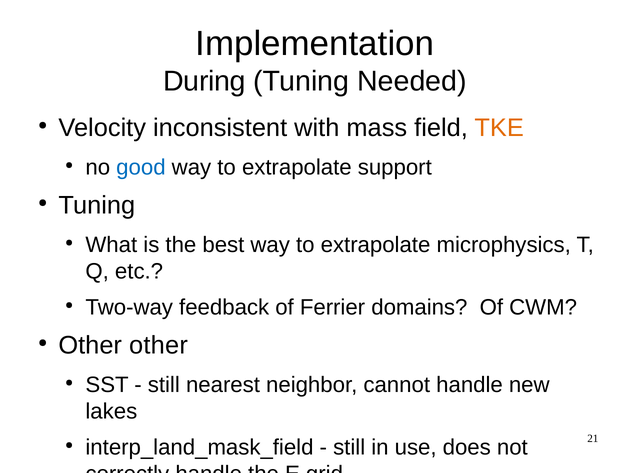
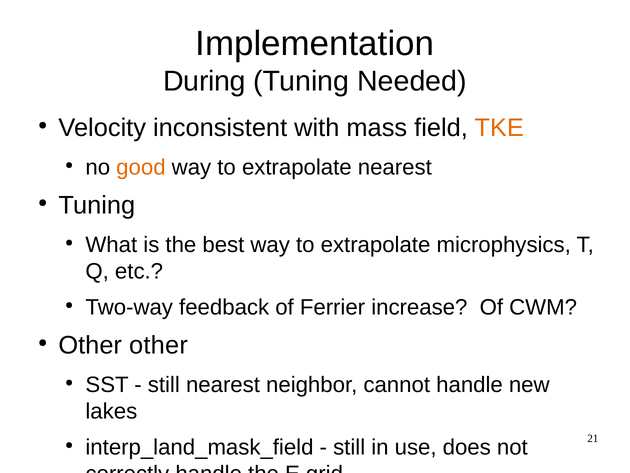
good colour: blue -> orange
extrapolate support: support -> nearest
domains: domains -> increase
